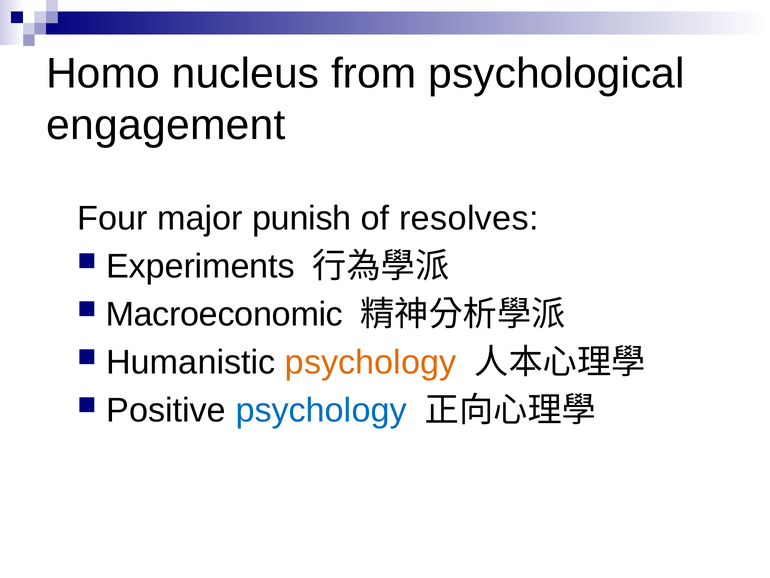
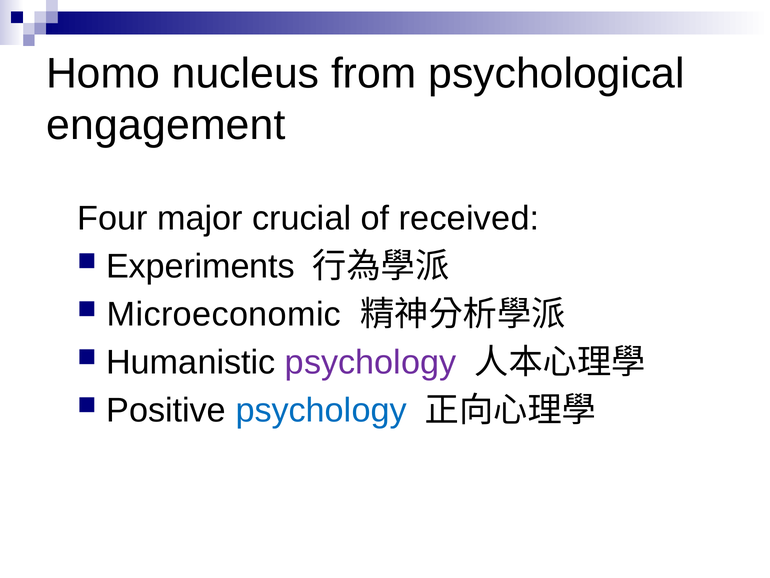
punish: punish -> crucial
resolves: resolves -> received
Macroeconomic: Macroeconomic -> Microeconomic
psychology at (371, 362) colour: orange -> purple
